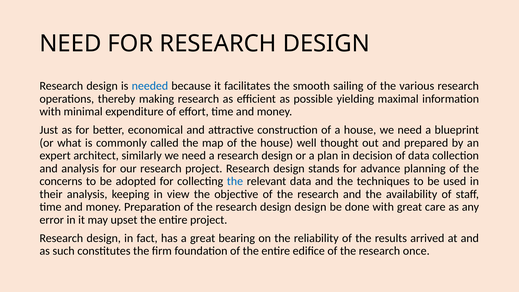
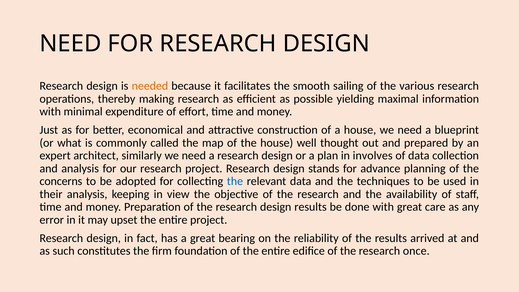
needed colour: blue -> orange
decision: decision -> involves
design design: design -> results
